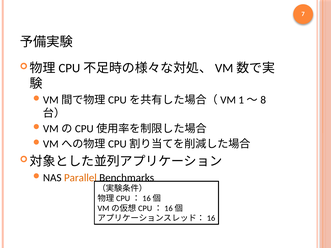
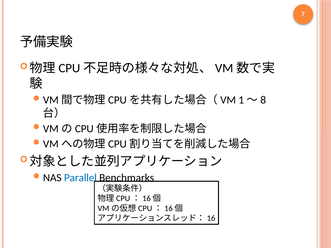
Parallel colour: orange -> blue
